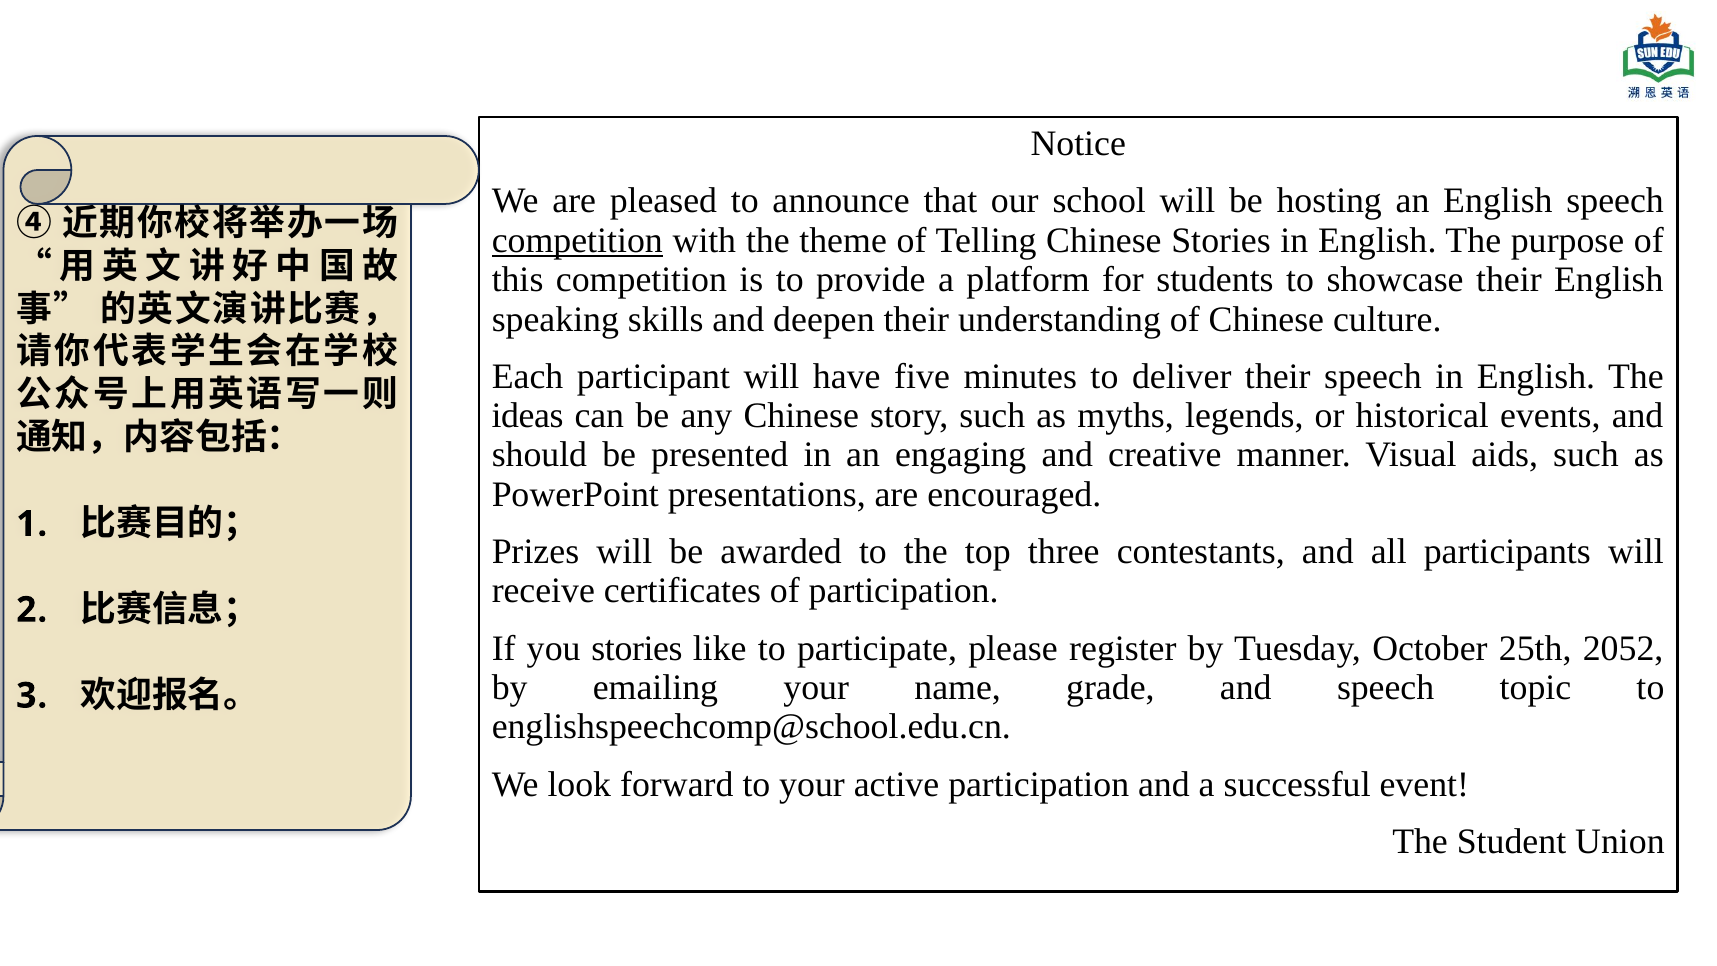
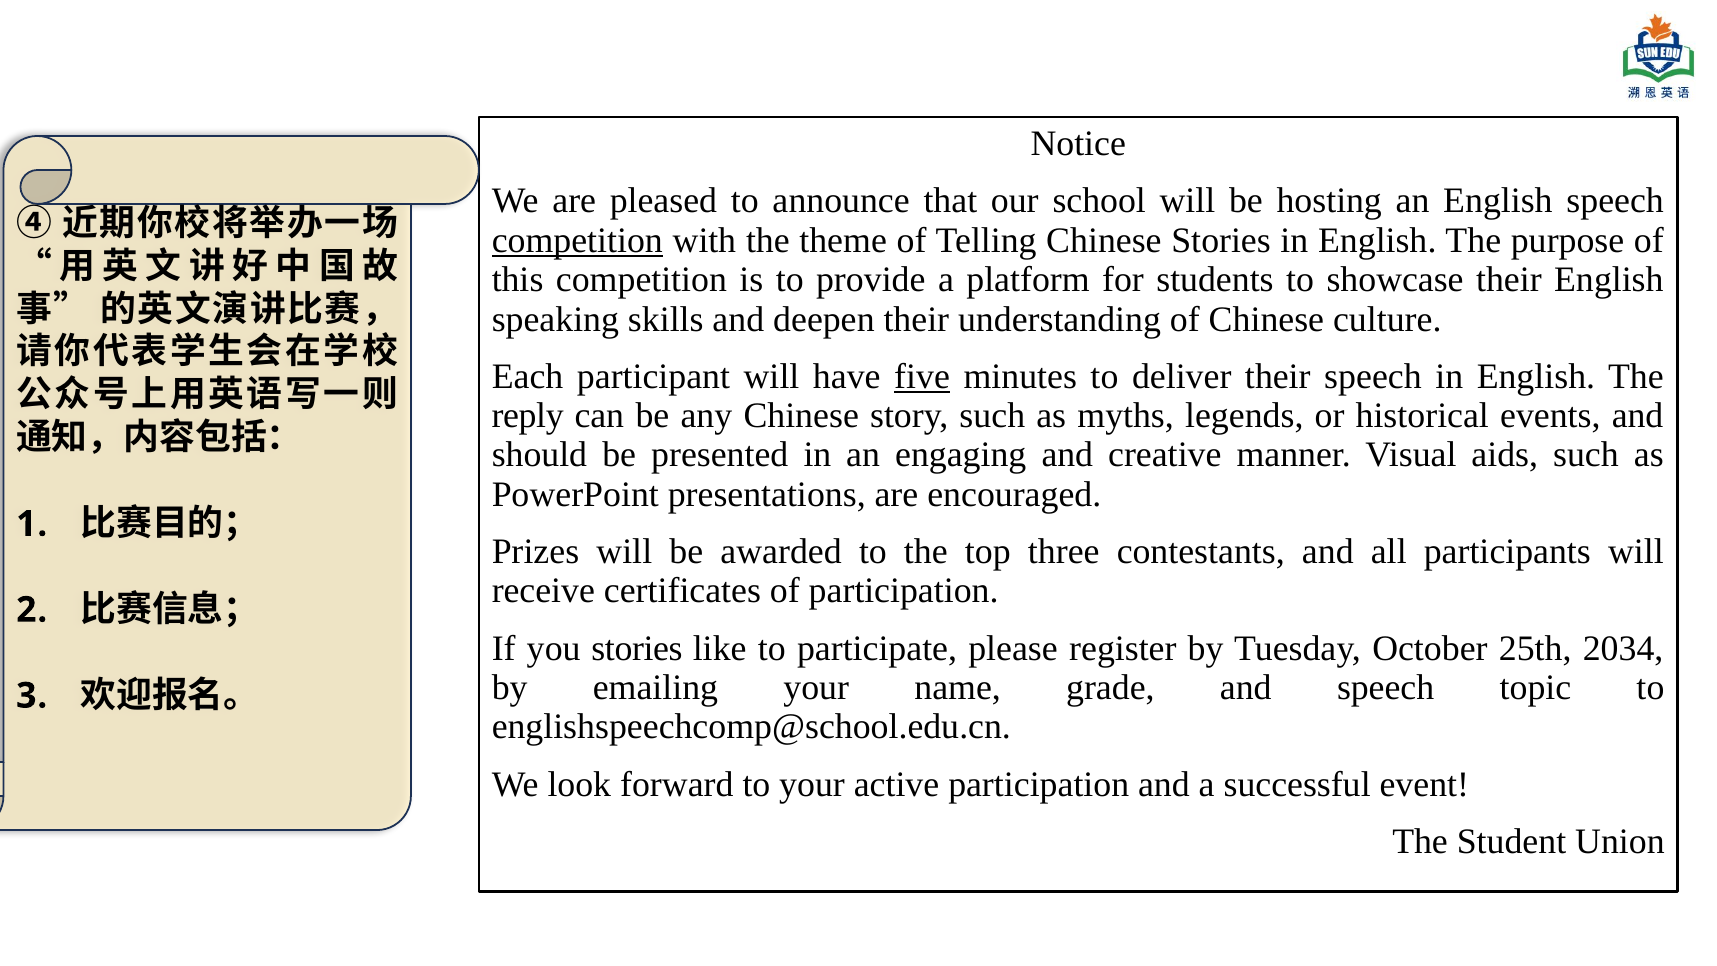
five underline: none -> present
ideas: ideas -> reply
2052: 2052 -> 2034
